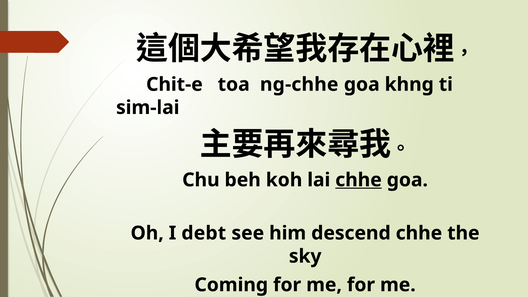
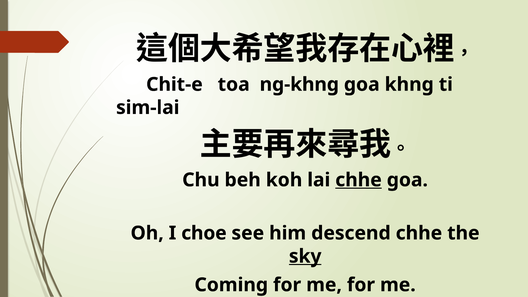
ng-chhe: ng-chhe -> ng-khng
debt: debt -> choe
sky underline: none -> present
